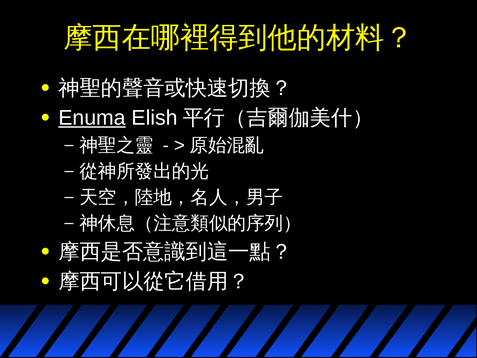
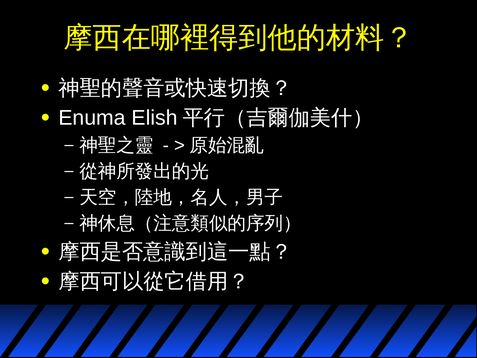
Enuma underline: present -> none
